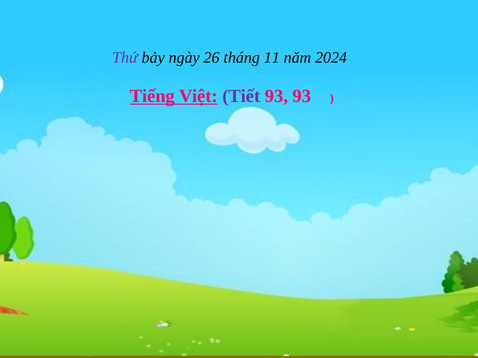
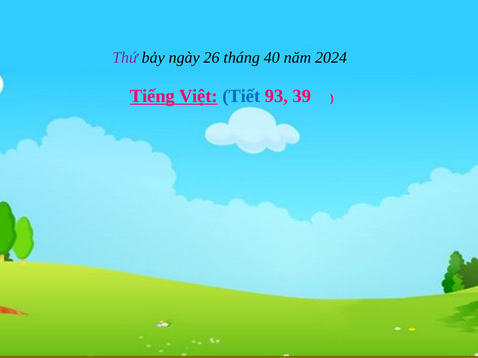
11: 11 -> 40
Tiết colour: purple -> blue
93 93: 93 -> 39
